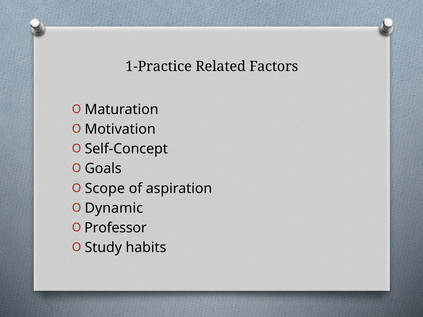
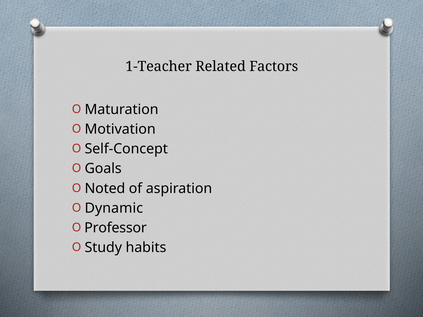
1-Practice: 1-Practice -> 1-Teacher
Scope: Scope -> Noted
